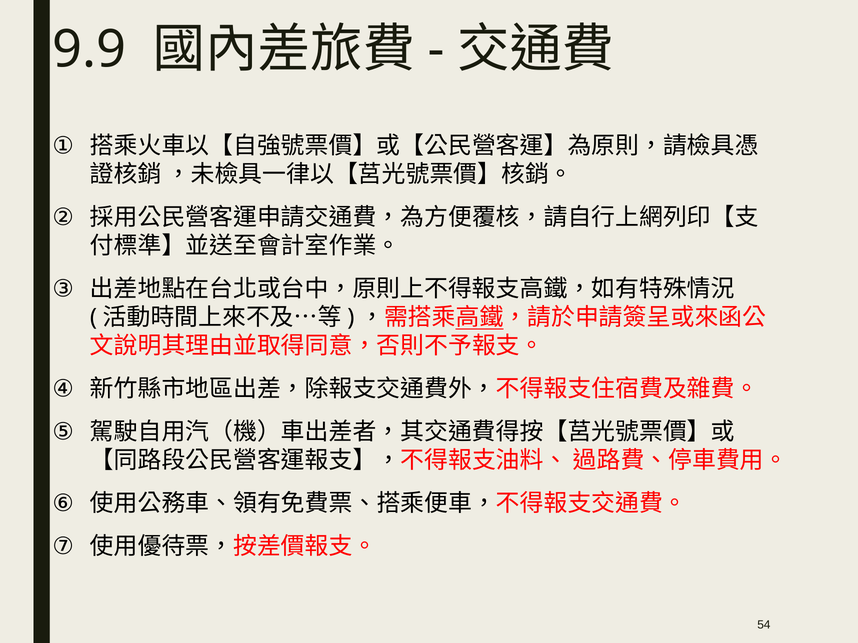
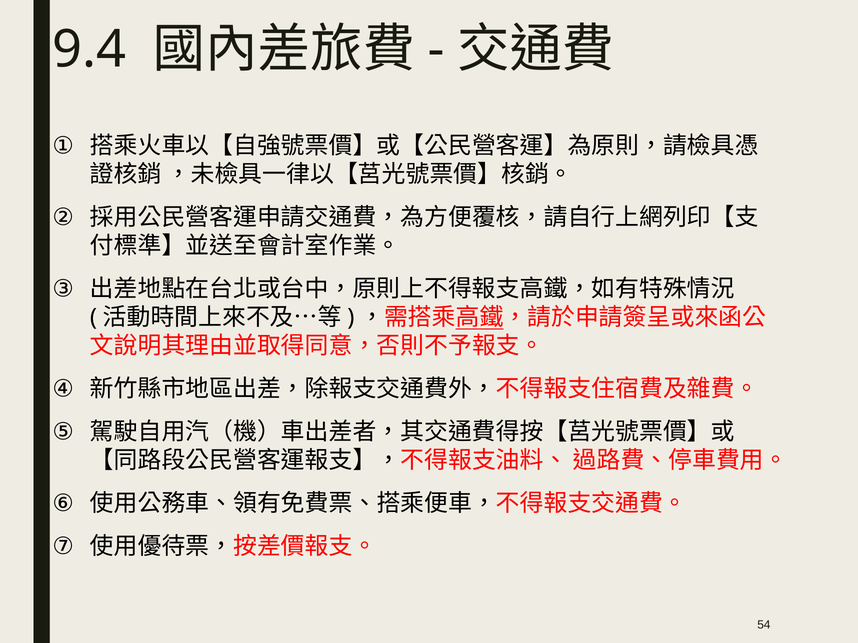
9.9: 9.9 -> 9.4
